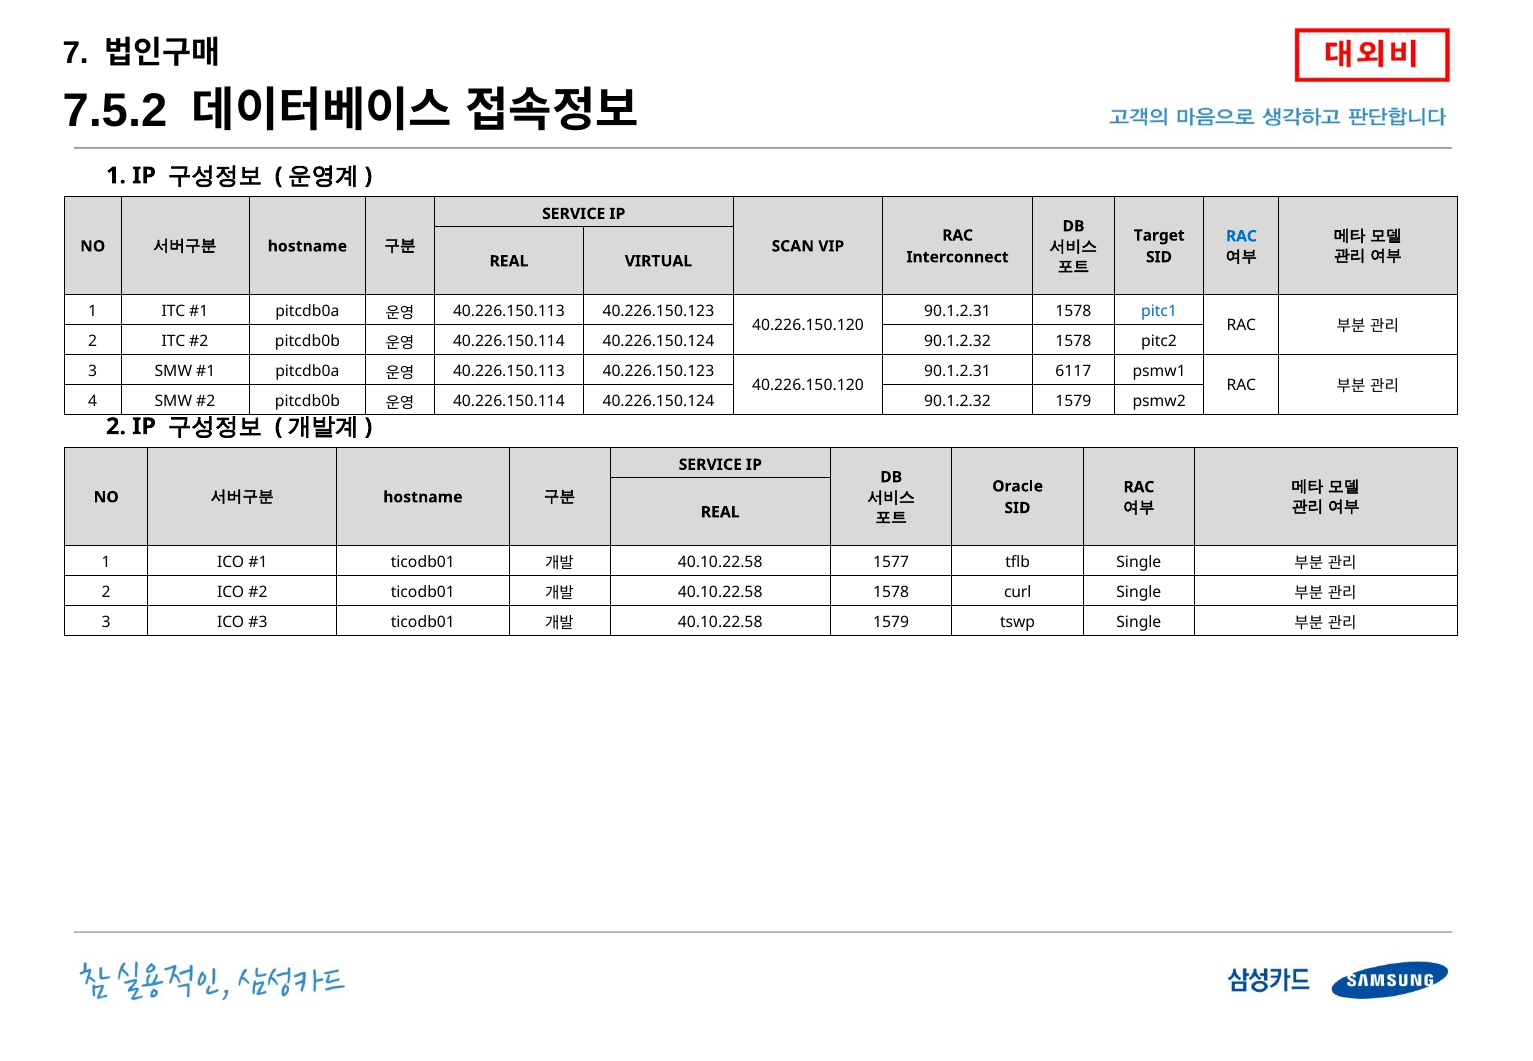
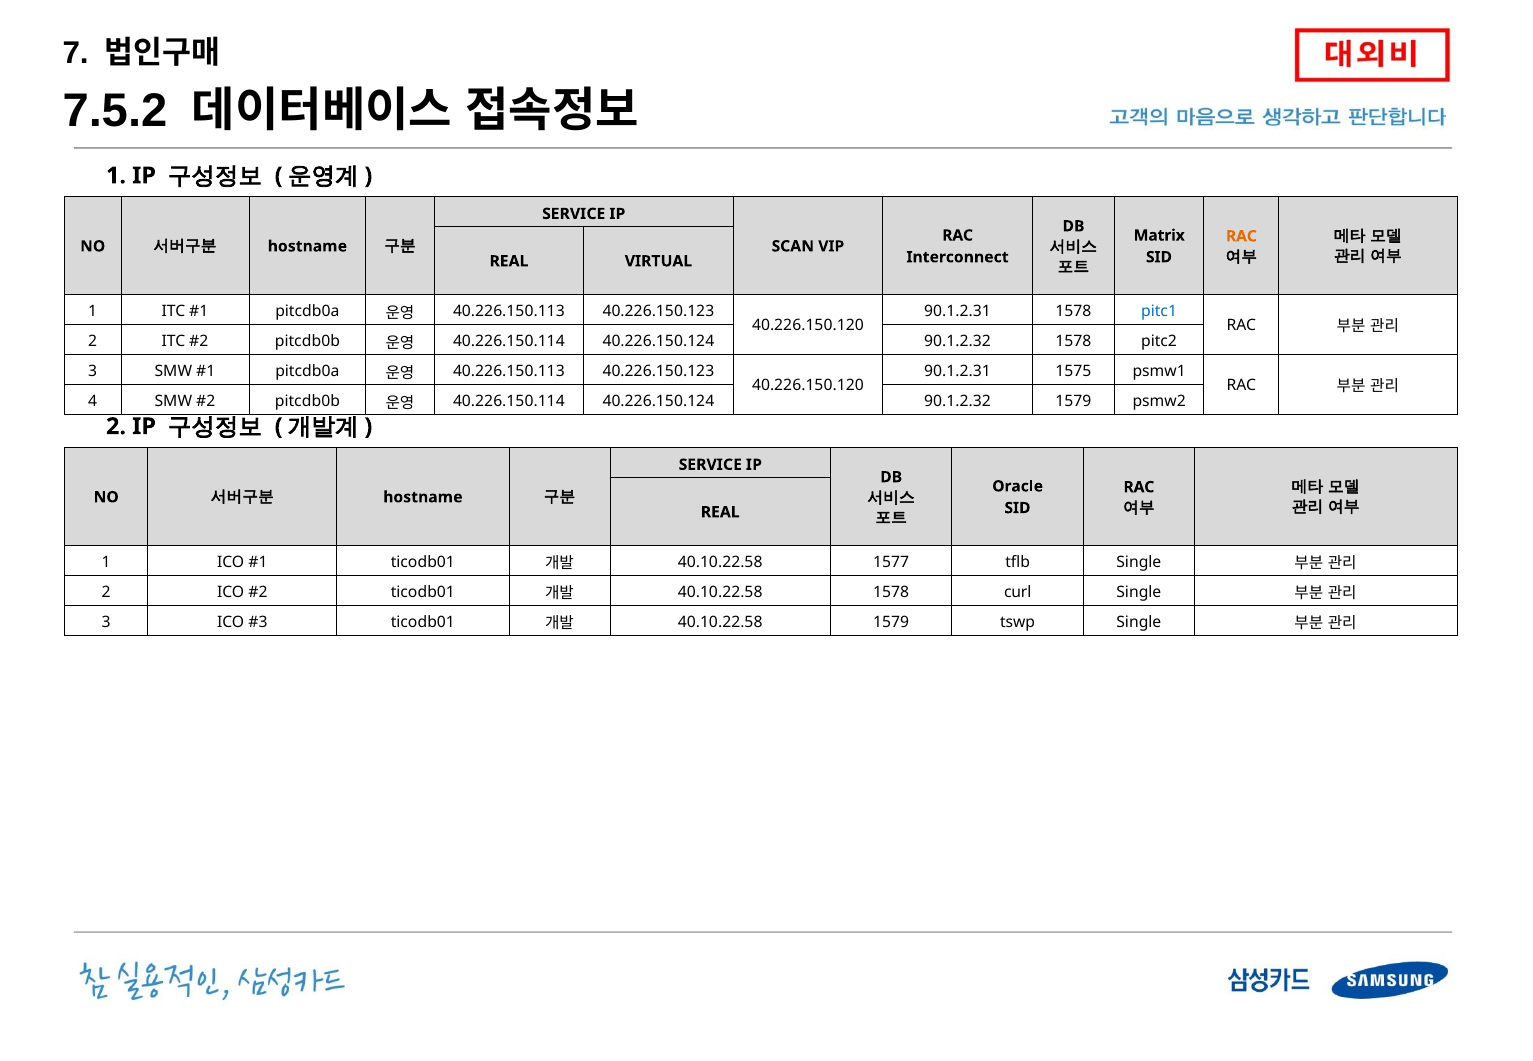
Target: Target -> Matrix
RAC at (1241, 236) colour: blue -> orange
6117: 6117 -> 1575
